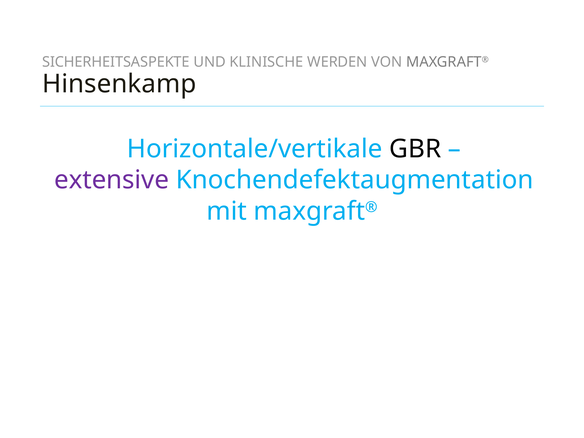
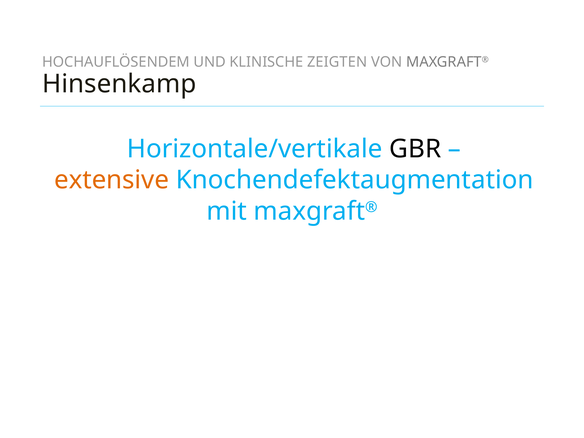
SICHERHEITSASPEKTE: SICHERHEITSASPEKTE -> HOCHAUFLÖSENDEM
WERDEN: WERDEN -> ZEIGTEN
extensive colour: purple -> orange
